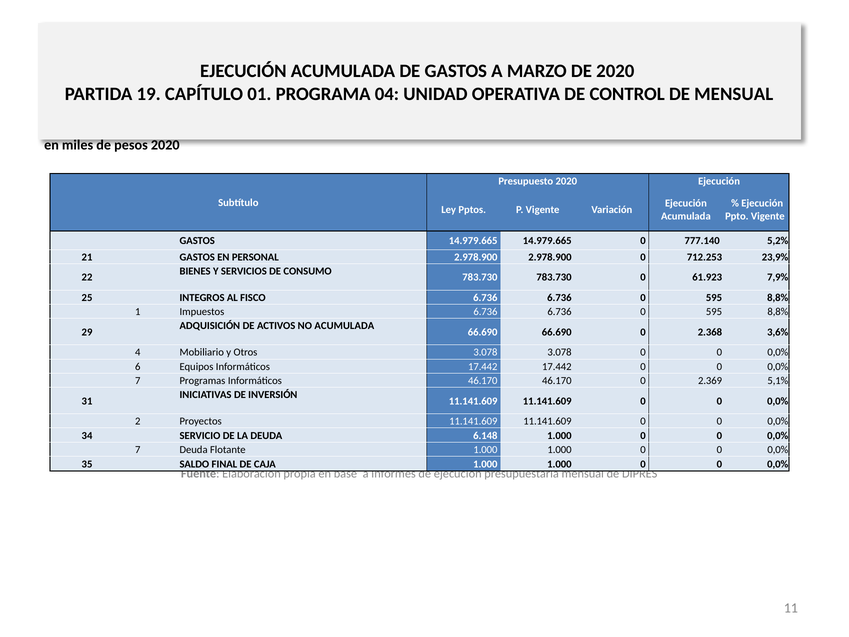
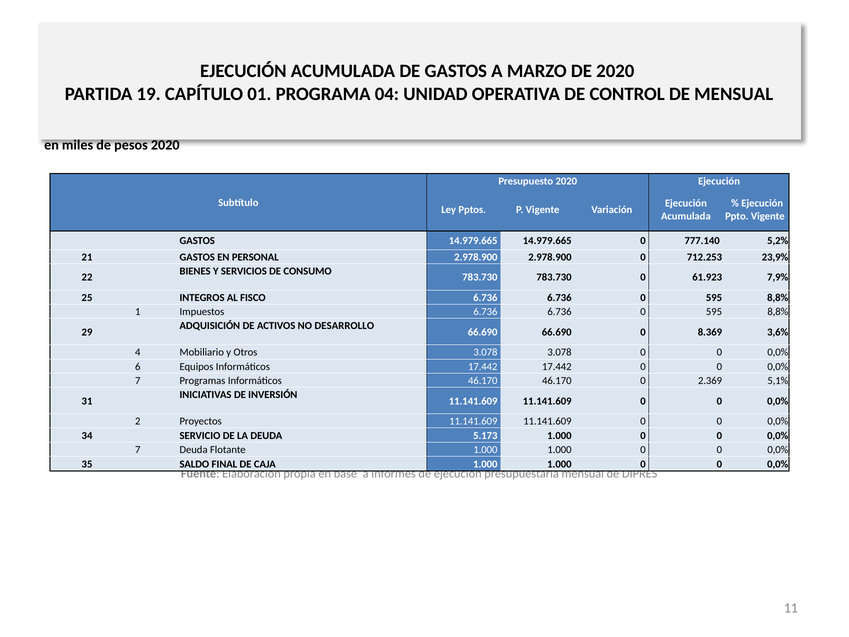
NO ACUMULADA: ACUMULADA -> DESARROLLO
2.368: 2.368 -> 8.369
6.148: 6.148 -> 5.173
